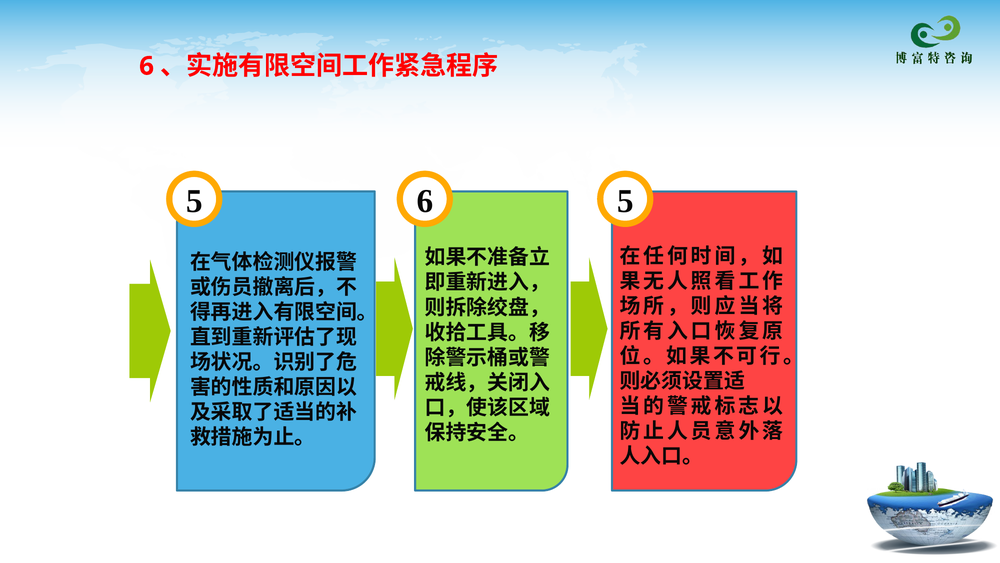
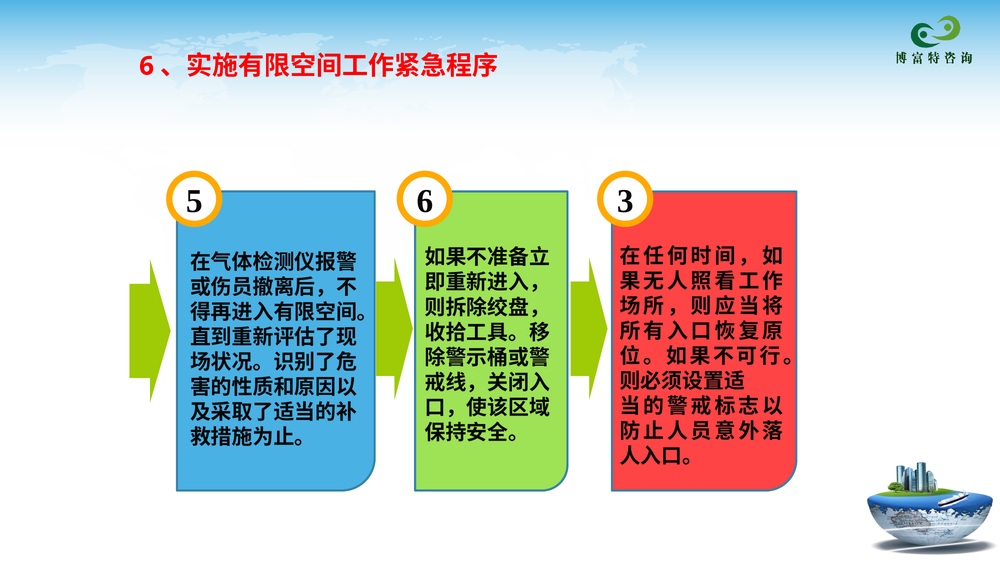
6 5: 5 -> 3
